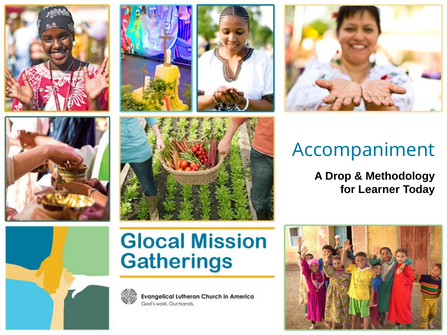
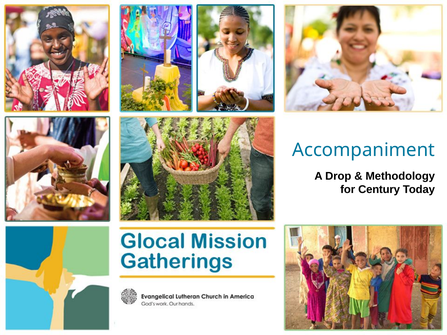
Learner: Learner -> Century
